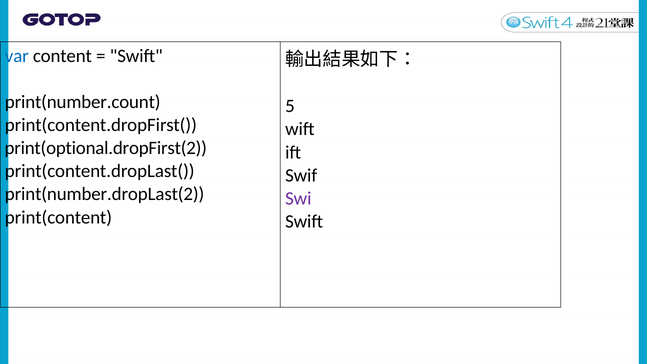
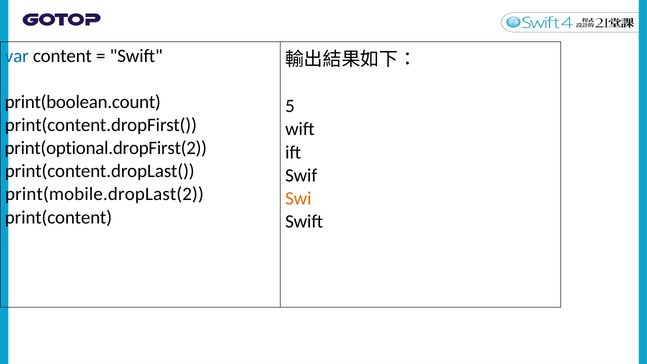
print(number.count: print(number.count -> print(boolean.count
print(number.dropLast(2: print(number.dropLast(2 -> print(mobile.dropLast(2
Swi colour: purple -> orange
